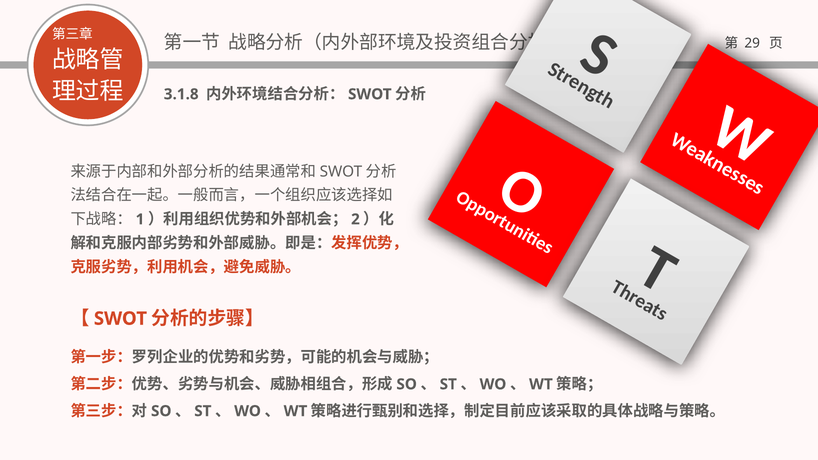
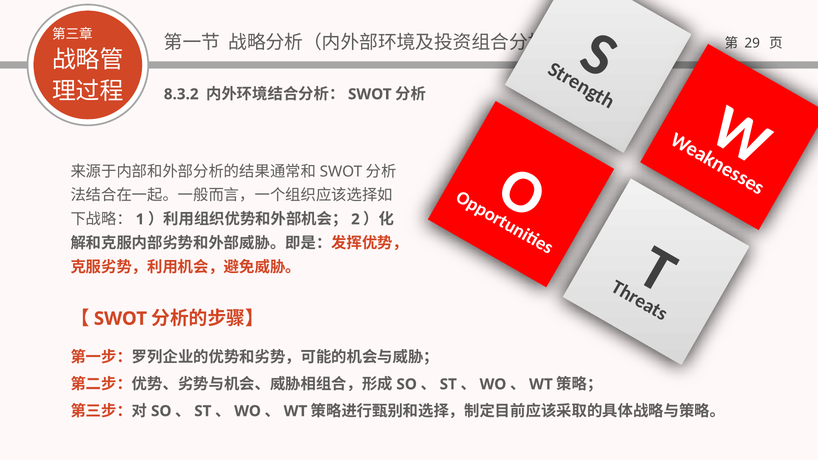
3.1.8: 3.1.8 -> 8.3.2
